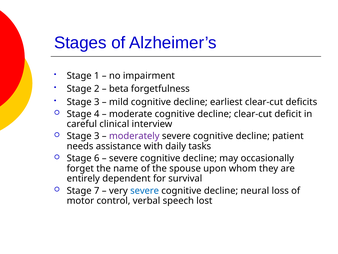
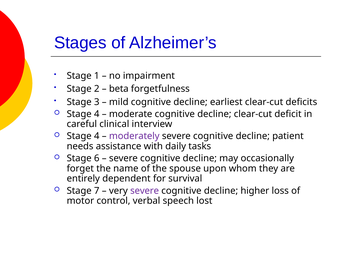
3 at (97, 136): 3 -> 4
severe at (145, 190) colour: blue -> purple
neural: neural -> higher
